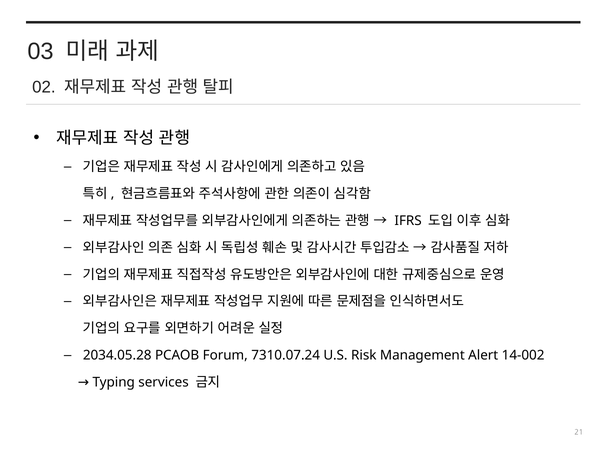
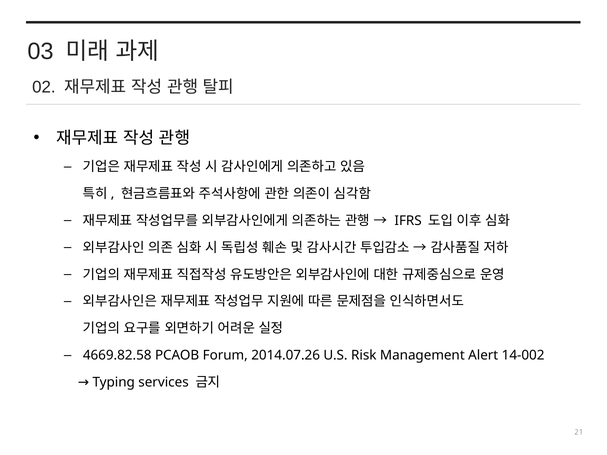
2034.05.28: 2034.05.28 -> 4669.82.58
7310.07.24: 7310.07.24 -> 2014.07.26
